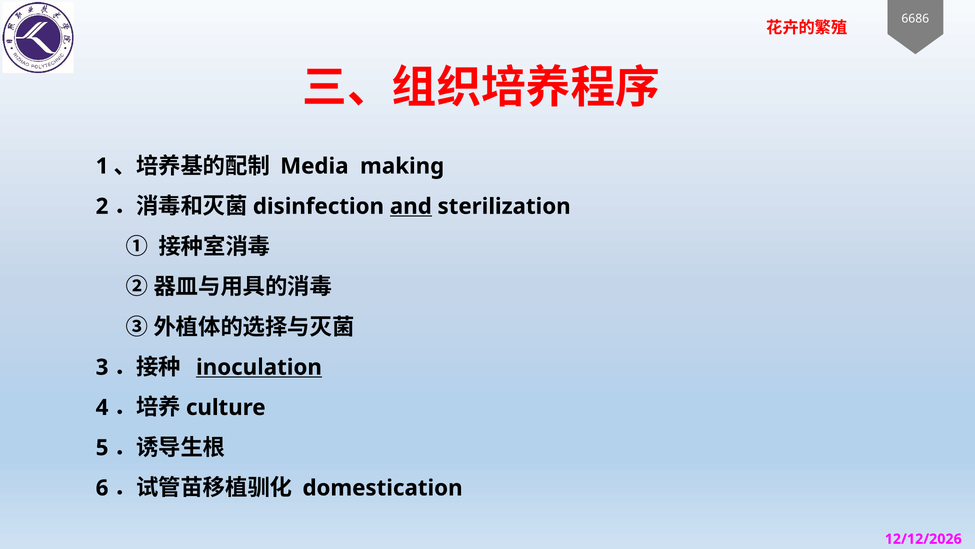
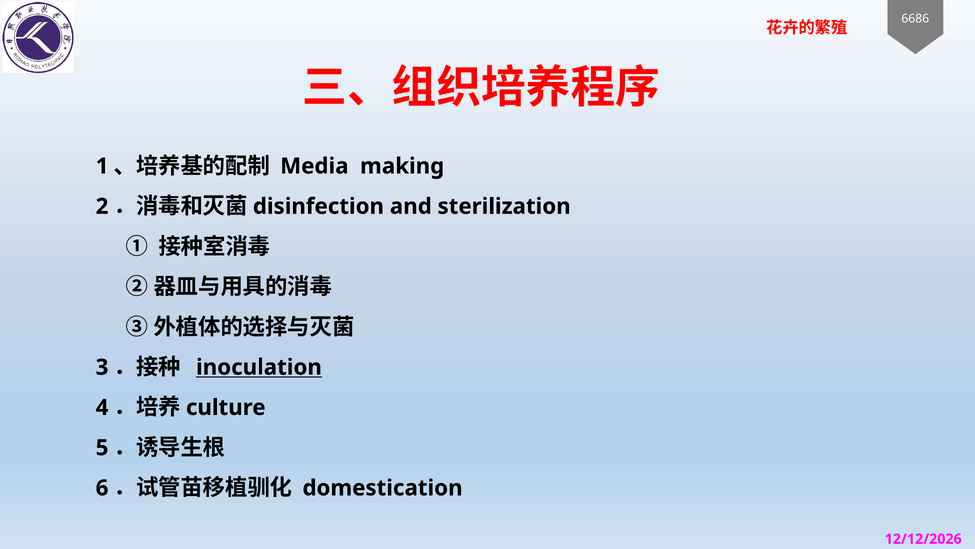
and underline: present -> none
